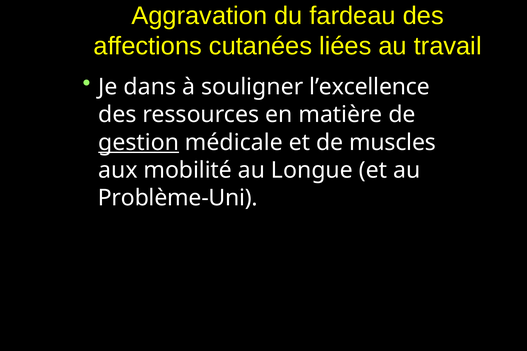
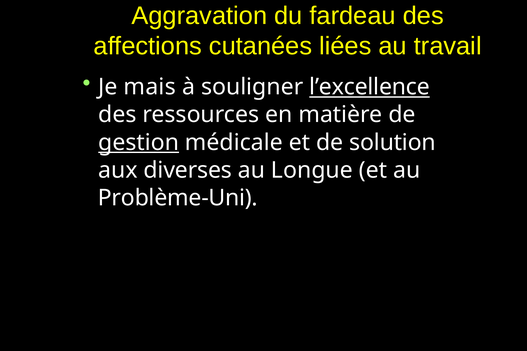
dans: dans -> mais
l’excellence underline: none -> present
muscles: muscles -> solution
mobilité: mobilité -> diverses
